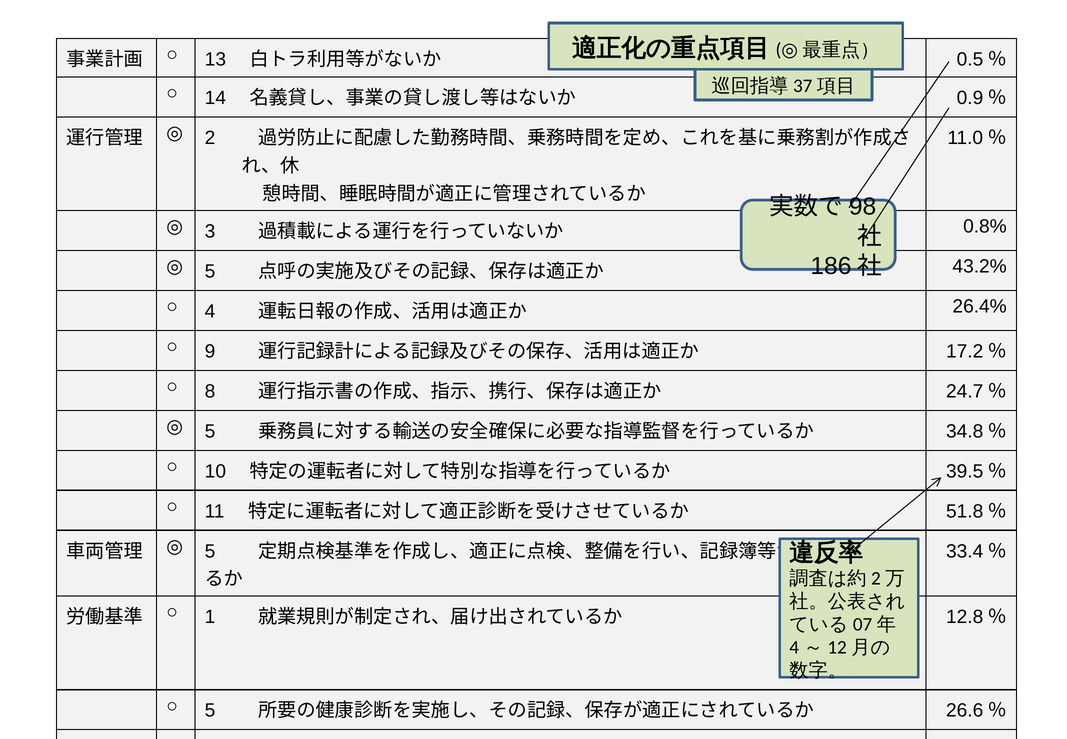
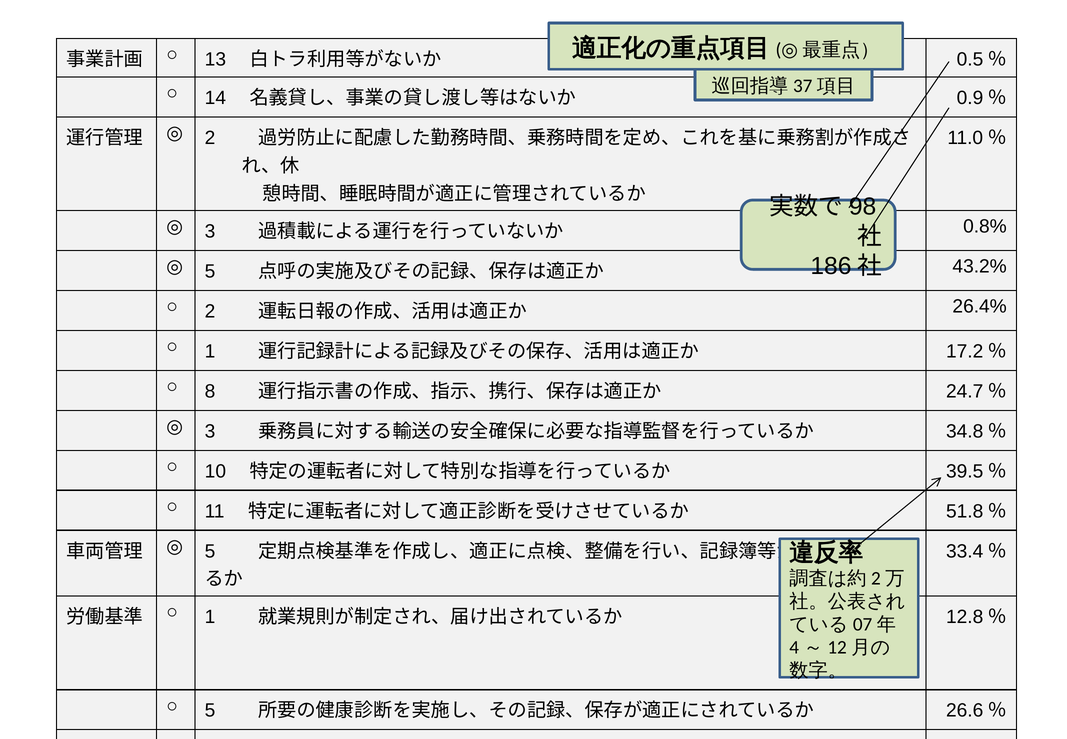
4 at (210, 311): 4 -> 2
9 at (210, 351): 9 -> 1
5 at (210, 431): 5 -> 3
